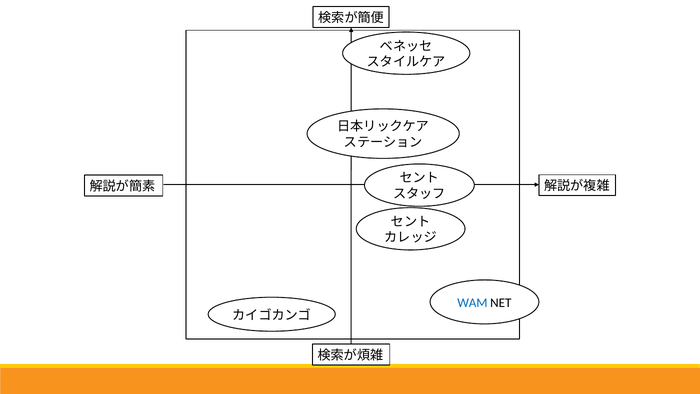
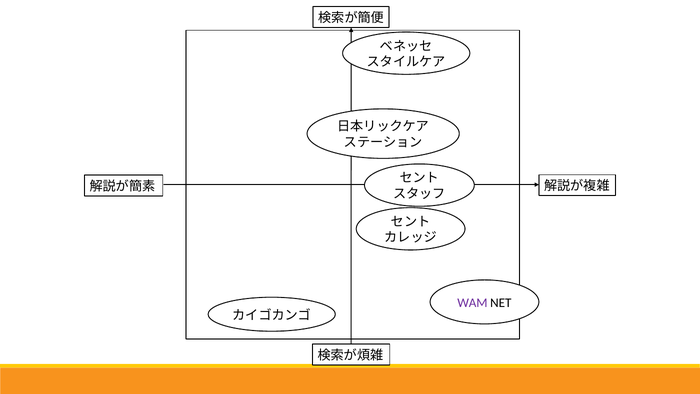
WAM colour: blue -> purple
